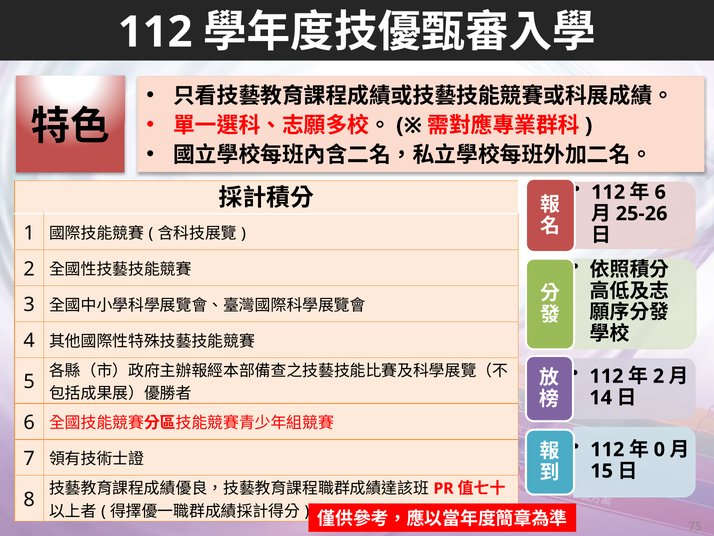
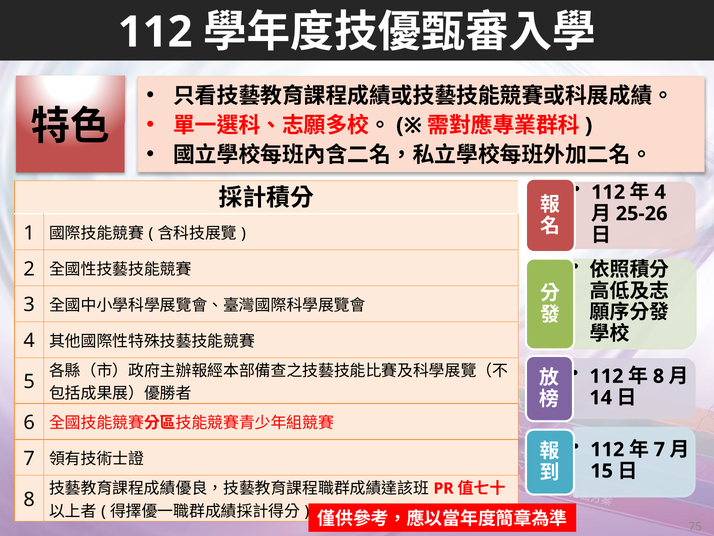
6 at (660, 192): 6 -> 4
2 at (659, 376): 2 -> 8
0 at (659, 449): 0 -> 7
